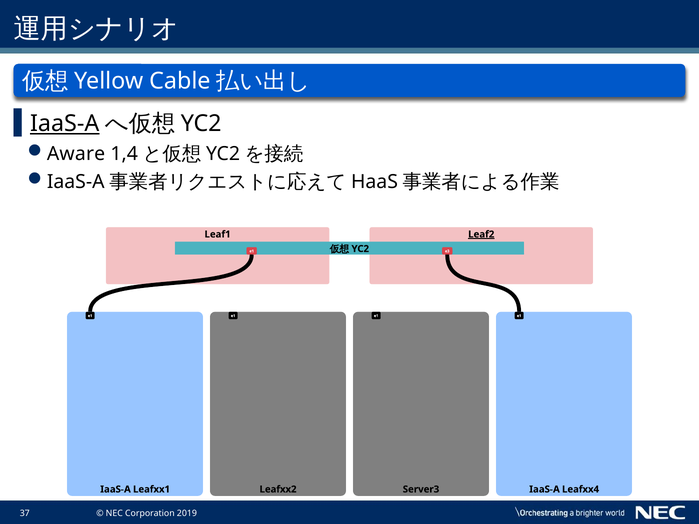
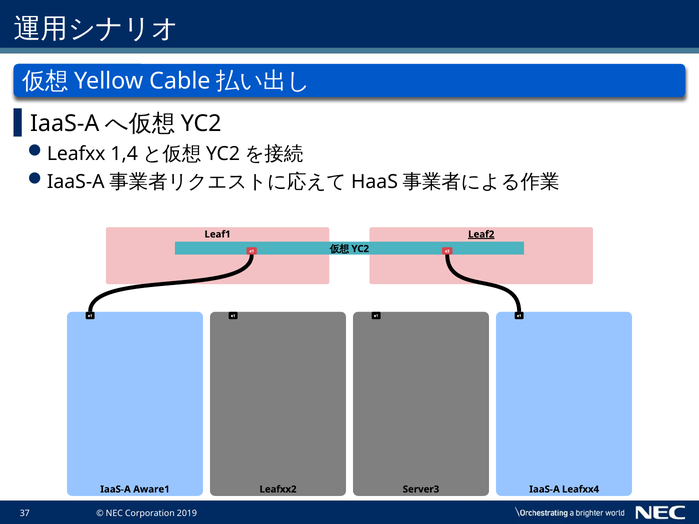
IaaS-A at (65, 124) underline: present -> none
Aware: Aware -> Leafxx
Leafxx1: Leafxx1 -> Aware1
